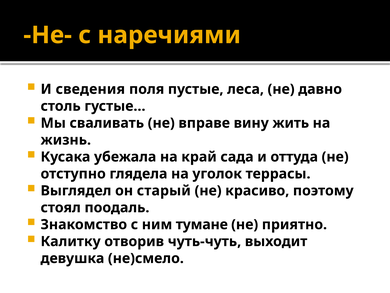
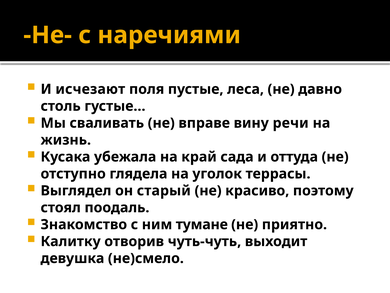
сведения: сведения -> исчезают
жить: жить -> речи
